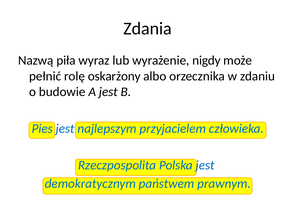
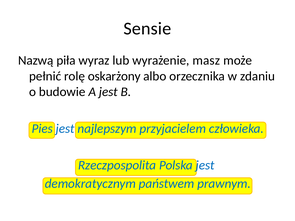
Zdania: Zdania -> Sensie
nigdy: nigdy -> masz
